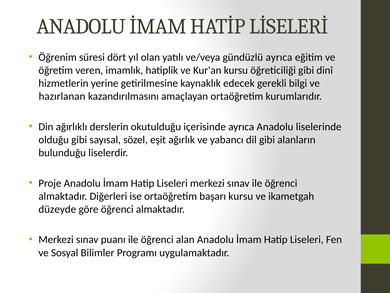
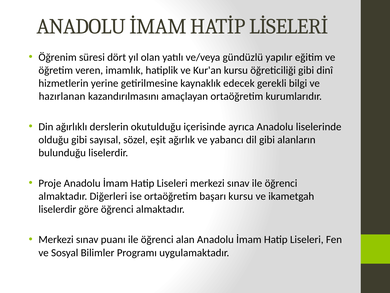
gündüzlü ayrıca: ayrıca -> yapılır
düzeyde at (57, 209): düzeyde -> liselerdir
